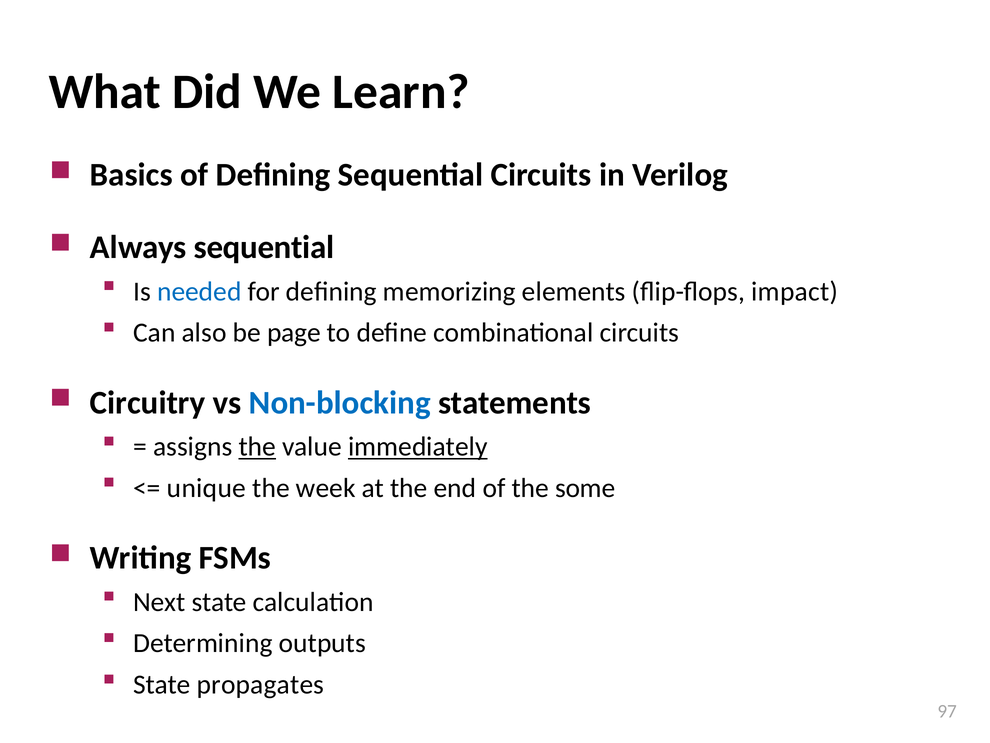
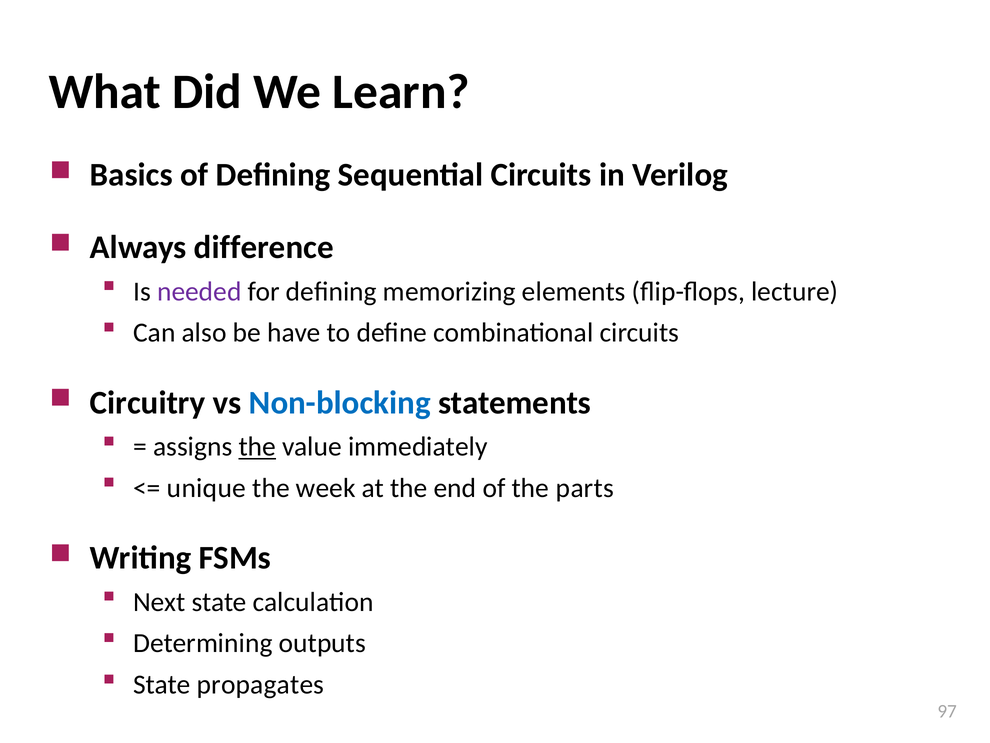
Always sequential: sequential -> difference
needed colour: blue -> purple
impact: impact -> lecture
page: page -> have
immediately underline: present -> none
some: some -> parts
